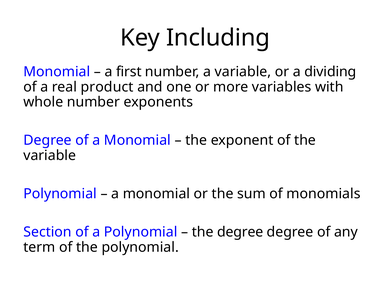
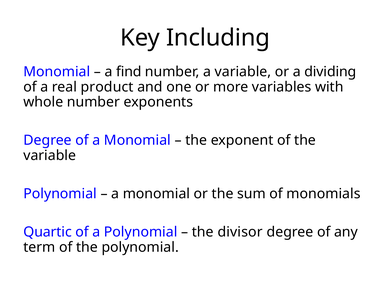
first: first -> find
Section: Section -> Quartic
the degree: degree -> divisor
